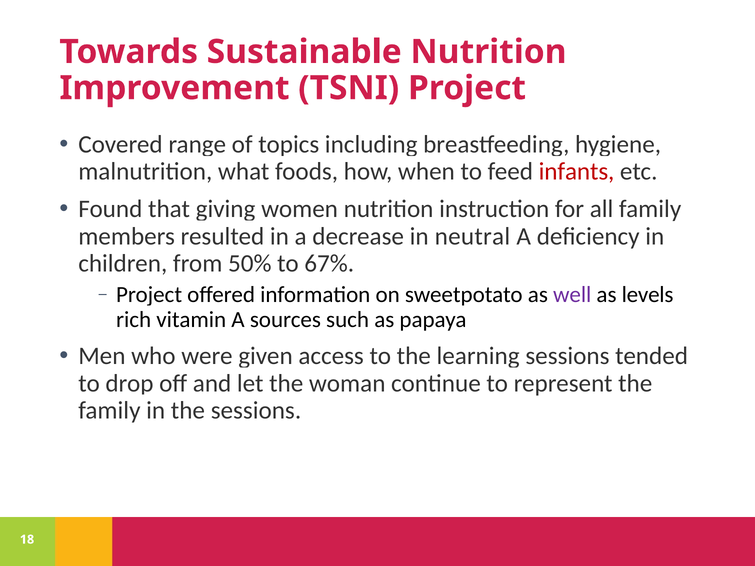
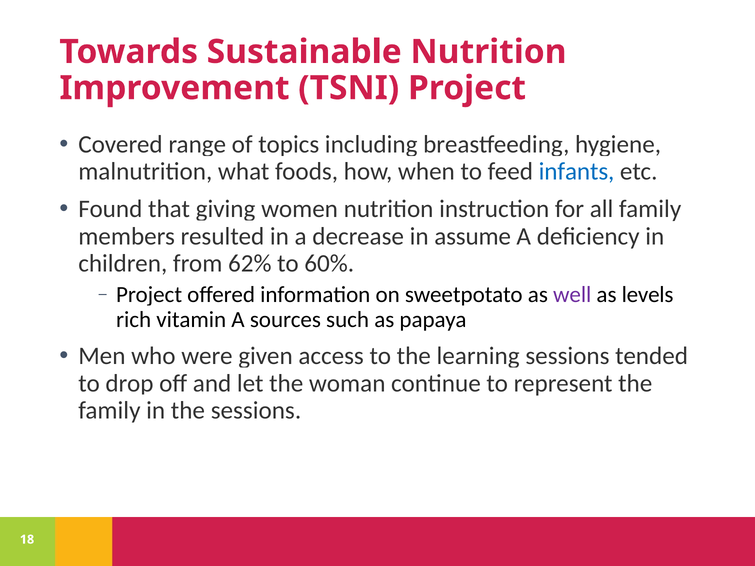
infants colour: red -> blue
neutral: neutral -> assume
50%: 50% -> 62%
67%: 67% -> 60%
